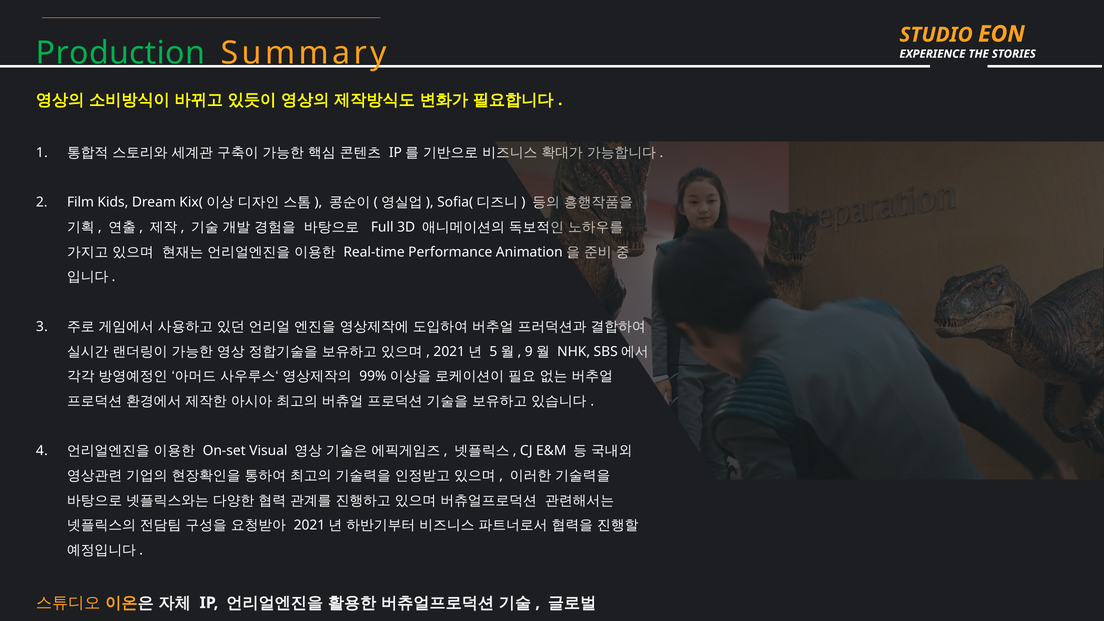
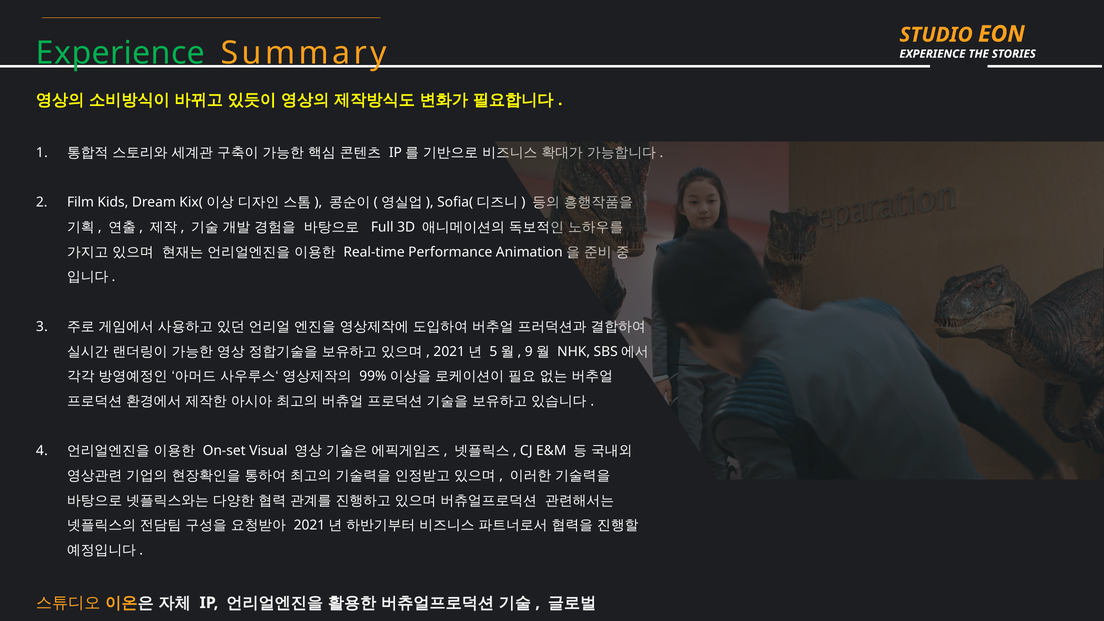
Production at (121, 53): Production -> Experience
